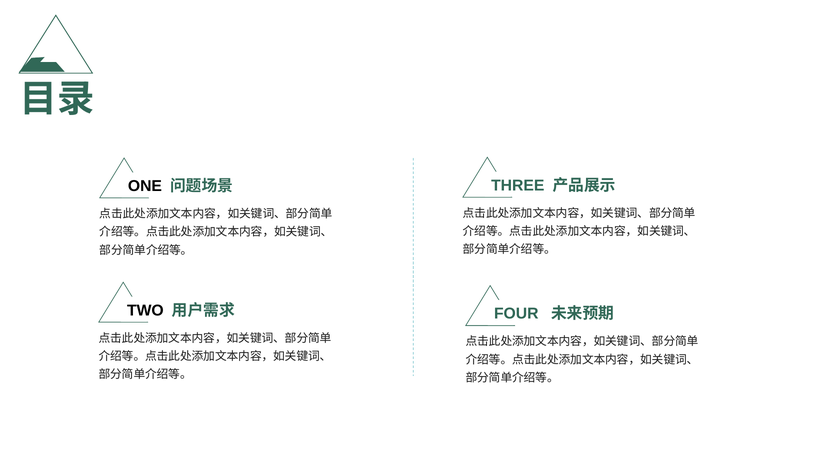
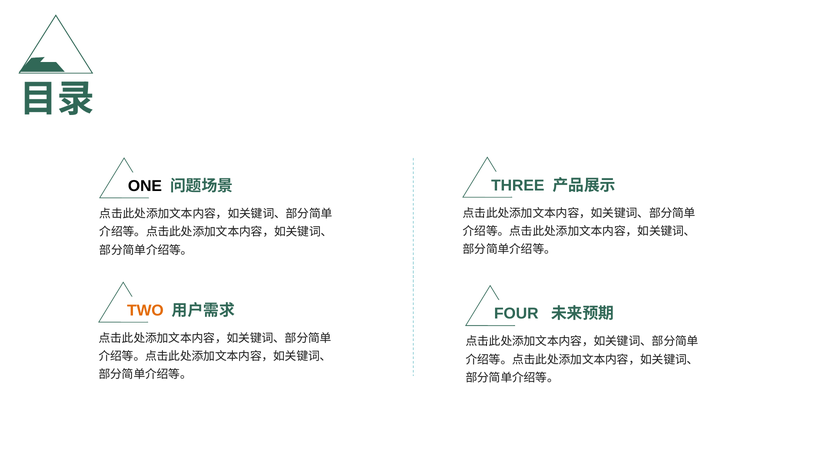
TWO colour: black -> orange
